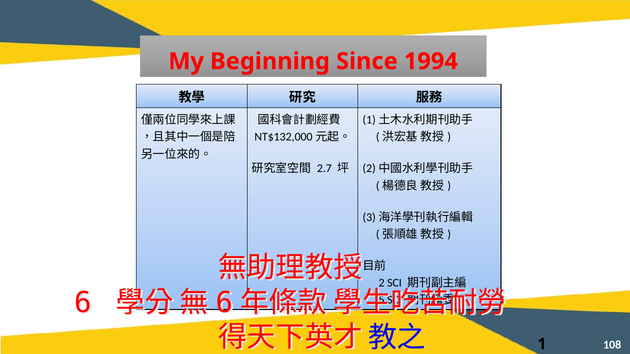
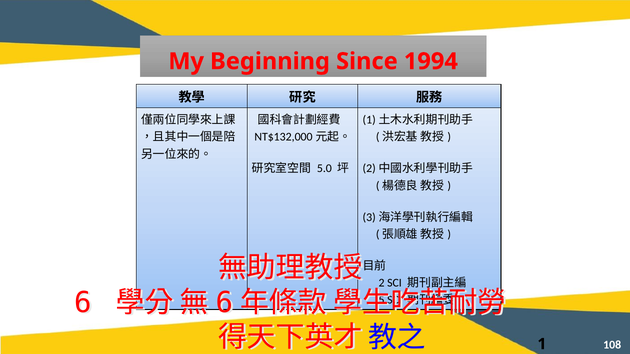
2.7: 2.7 -> 5.0
